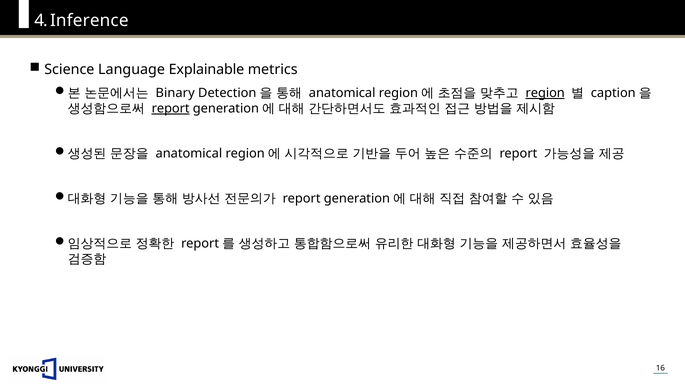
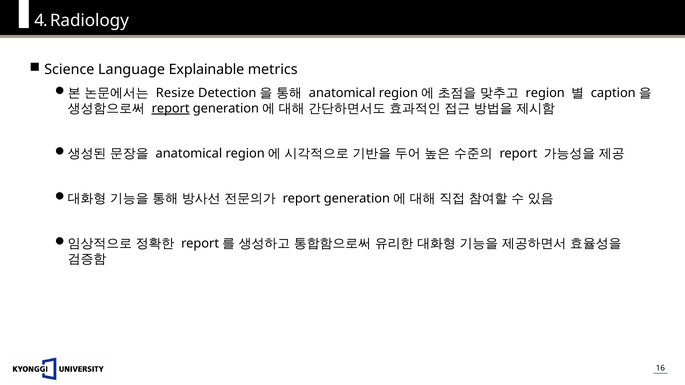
Inference: Inference -> Radiology
Binary: Binary -> Resize
region underline: present -> none
